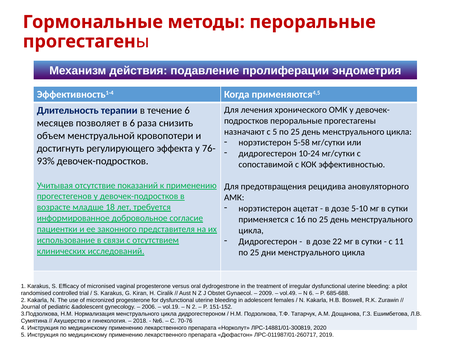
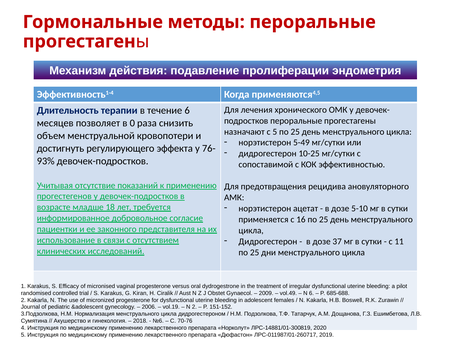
в 6: 6 -> 0
5-58: 5-58 -> 5-49
10-24: 10-24 -> 10-25
22: 22 -> 37
